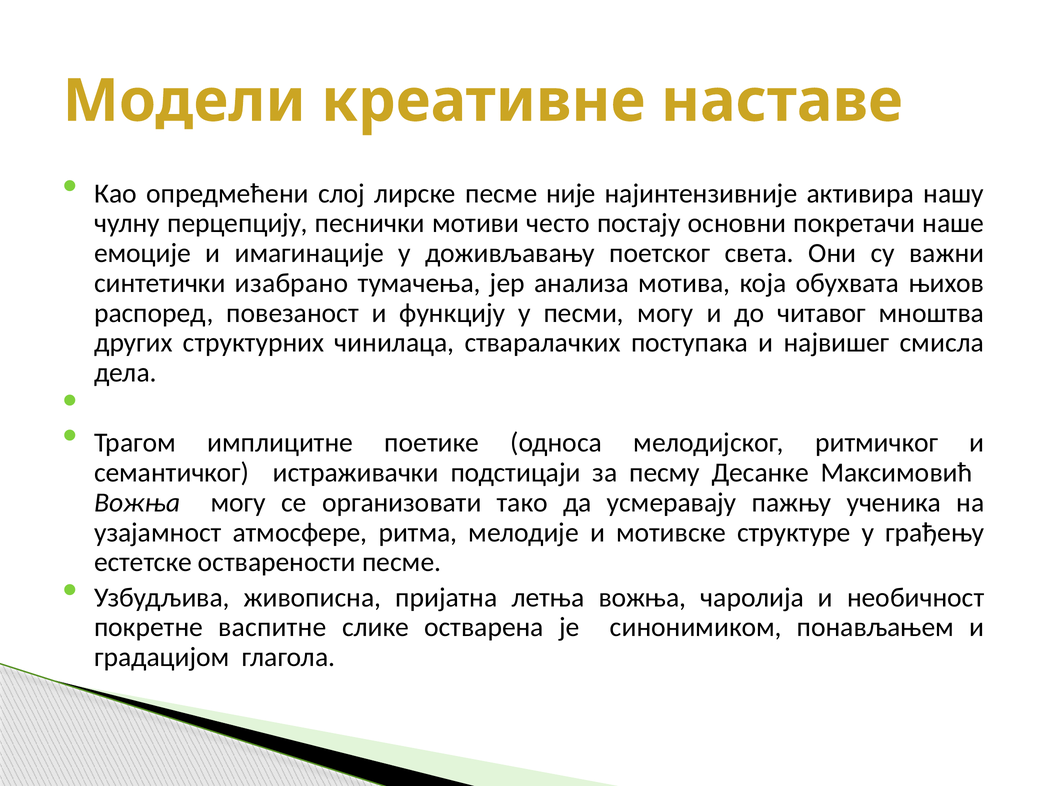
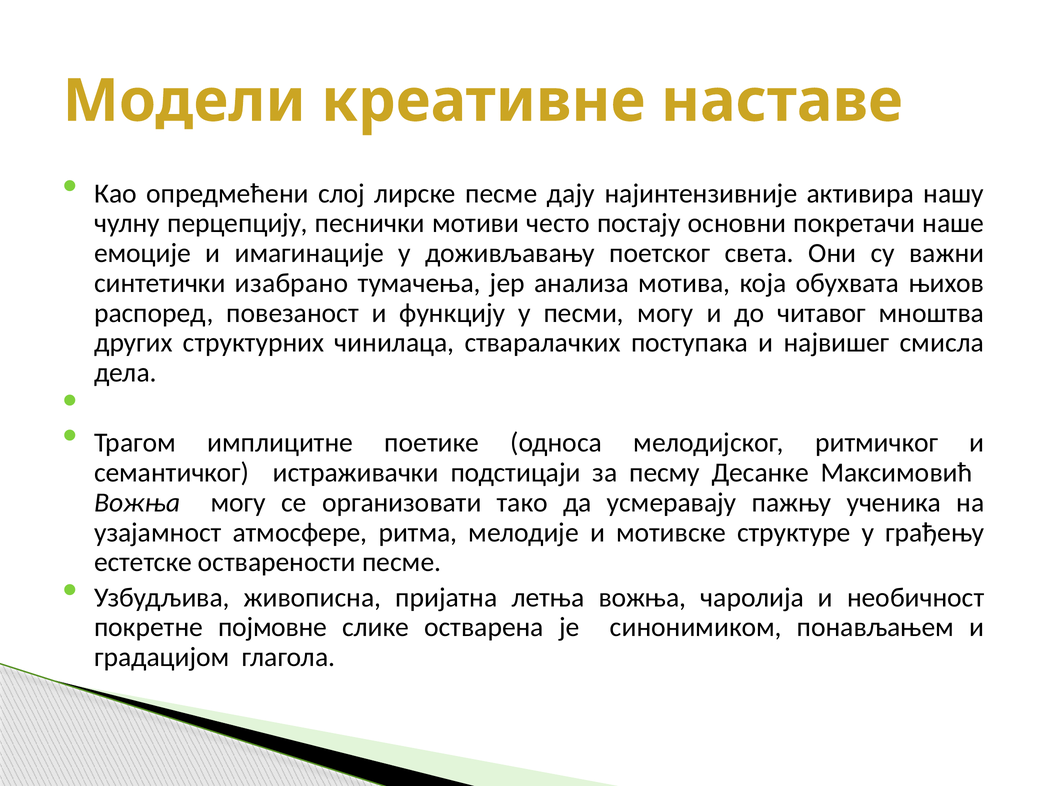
није: није -> дају
васпитне: васпитне -> појмовне
